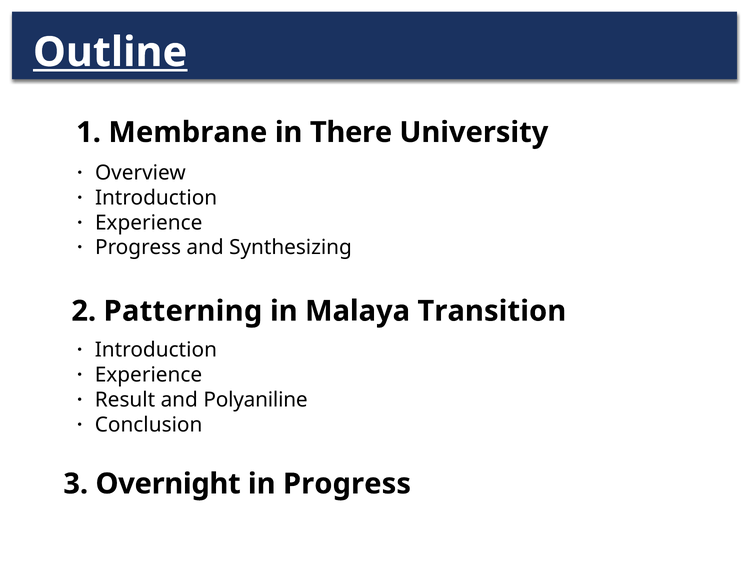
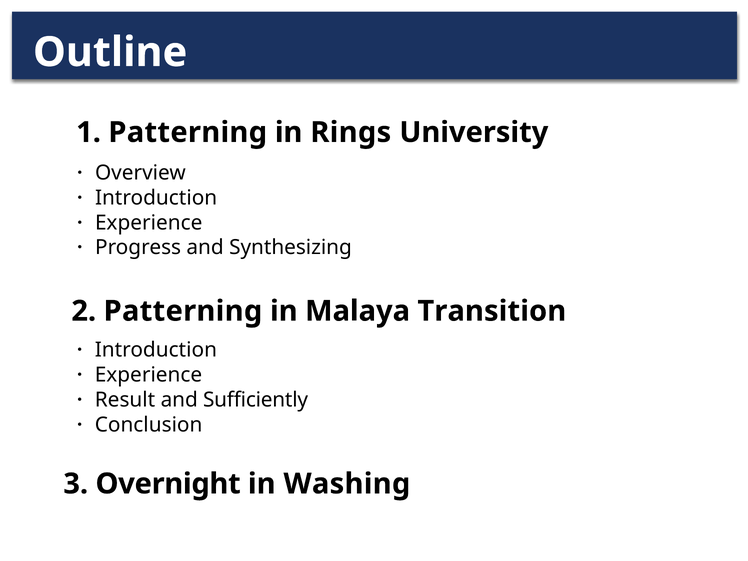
Outline underline: present -> none
1 Membrane: Membrane -> Patterning
There: There -> Rings
Polyaniline: Polyaniline -> Sufficiently
Progress: Progress -> Washing
